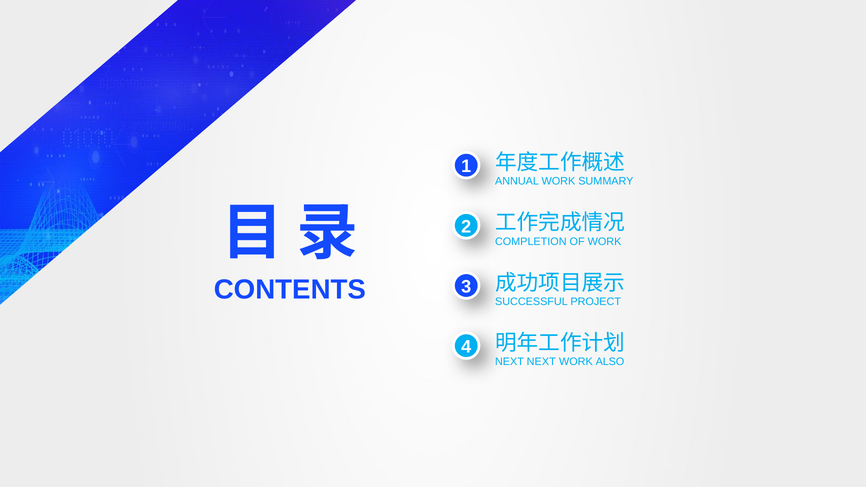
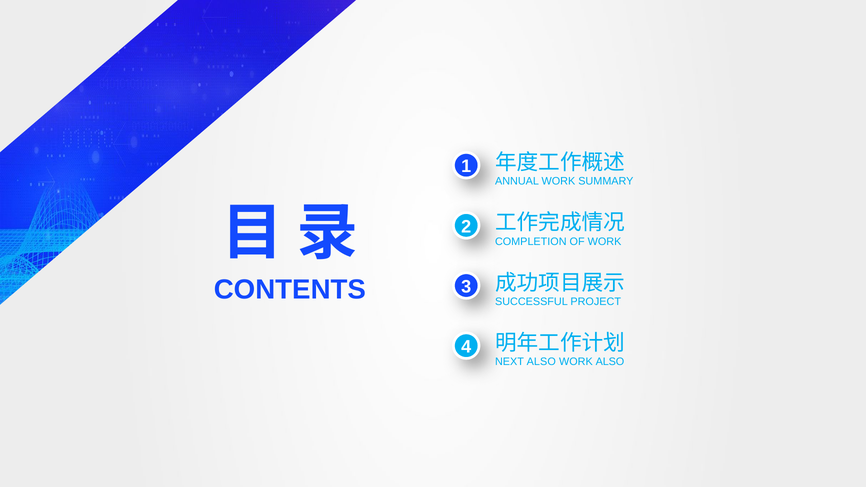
NEXT NEXT: NEXT -> ALSO
